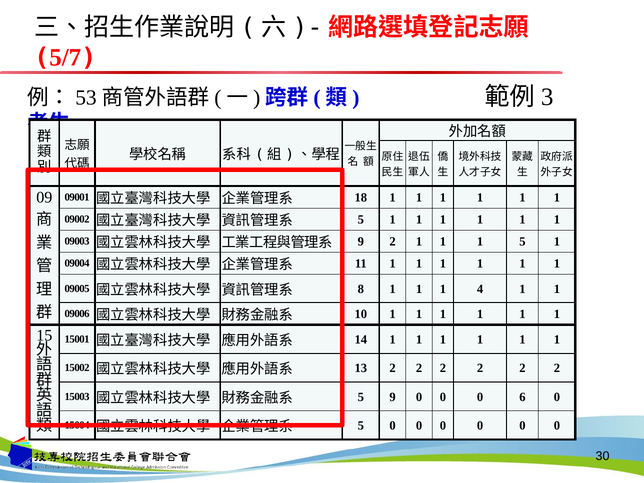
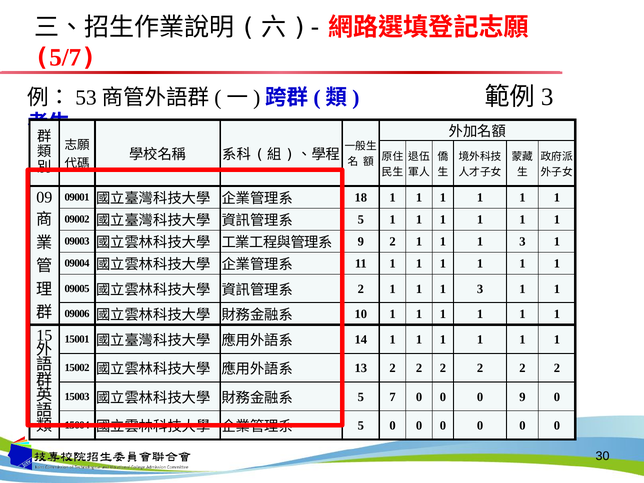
5 at (522, 242): 5 -> 3
8 at (361, 289): 8 -> 2
4 at (480, 289): 4 -> 3
5 9: 9 -> 7
0 6: 6 -> 9
